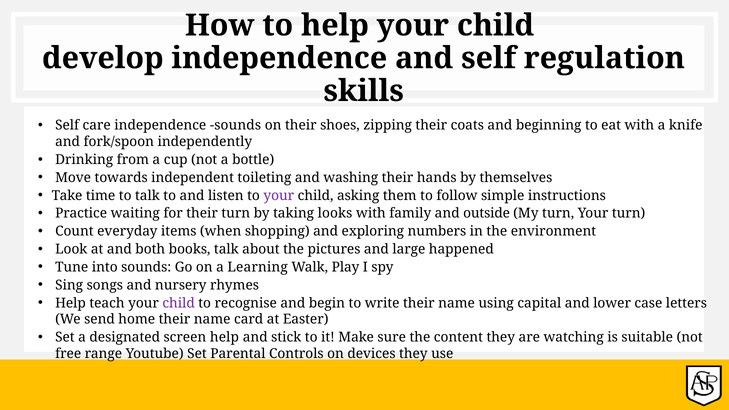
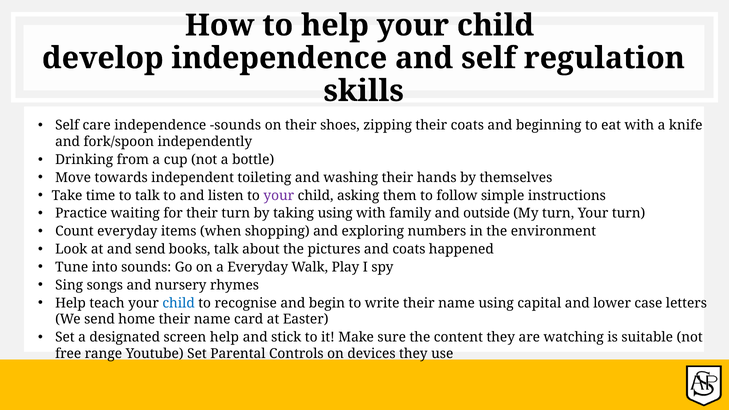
taking looks: looks -> using
and both: both -> send
and large: large -> coats
a Learning: Learning -> Everyday
child at (179, 303) colour: purple -> blue
